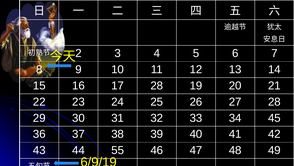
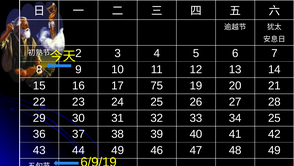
17 28: 28 -> 75
34 45: 45 -> 25
44 55: 55 -> 49
